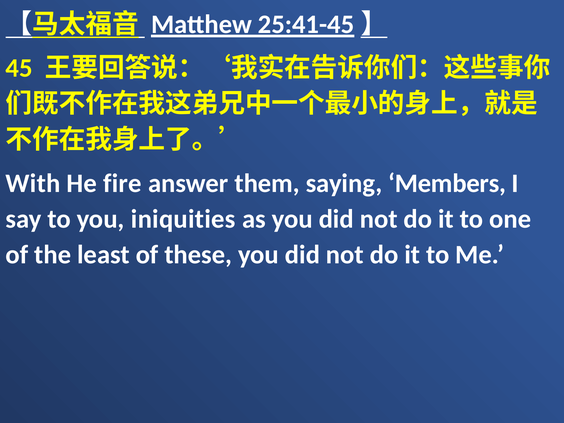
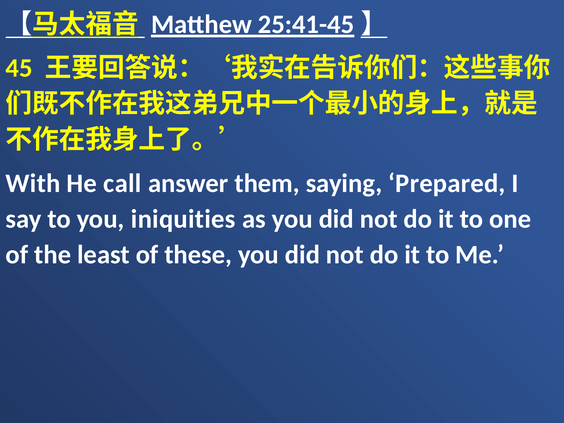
fire: fire -> call
Members: Members -> Prepared
